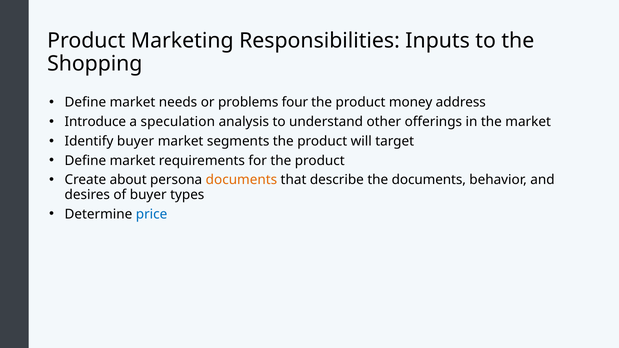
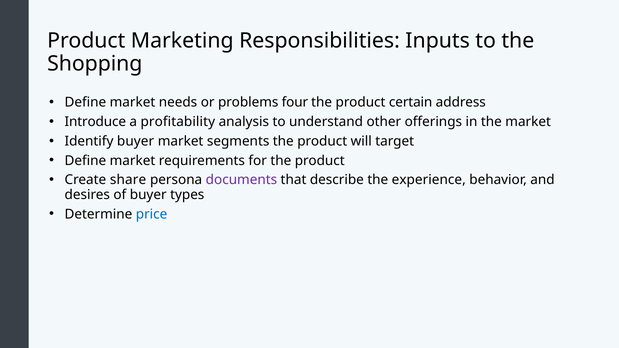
money: money -> certain
speculation: speculation -> profitability
about: about -> share
documents at (241, 180) colour: orange -> purple
the documents: documents -> experience
